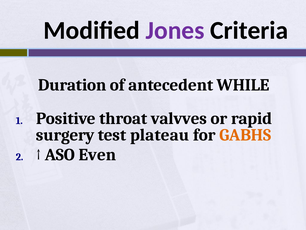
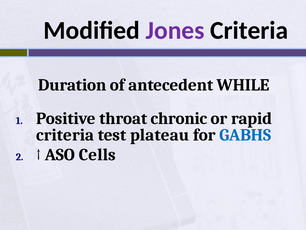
valvves: valvves -> chronic
surgery at (65, 135): surgery -> criteria
GABHS colour: orange -> blue
Even: Even -> Cells
